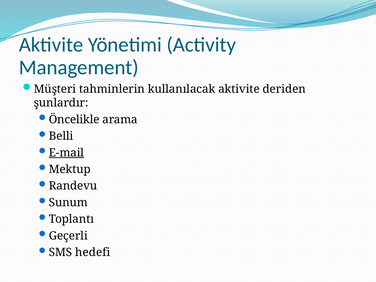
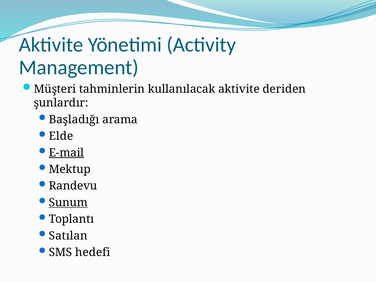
Öncelikle: Öncelikle -> Başladığı
Belli: Belli -> Elde
Sunum underline: none -> present
Geçerli: Geçerli -> Satılan
